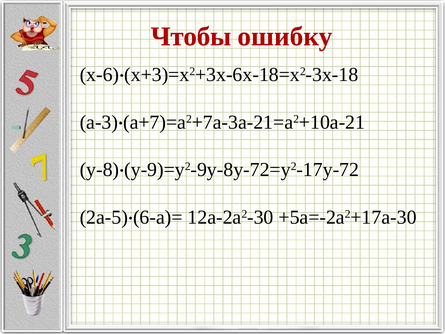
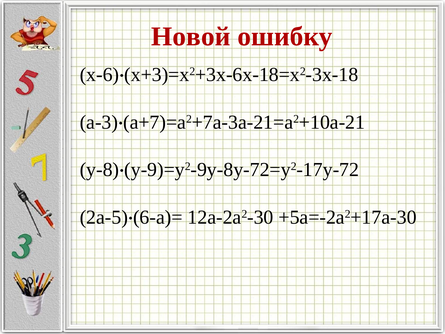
Чтобы: Чтобы -> Новой
